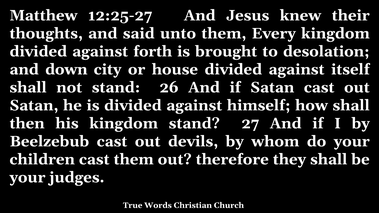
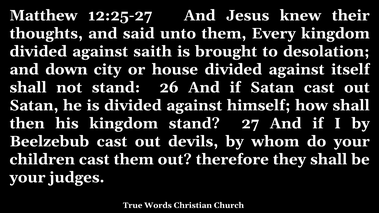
forth: forth -> saith
